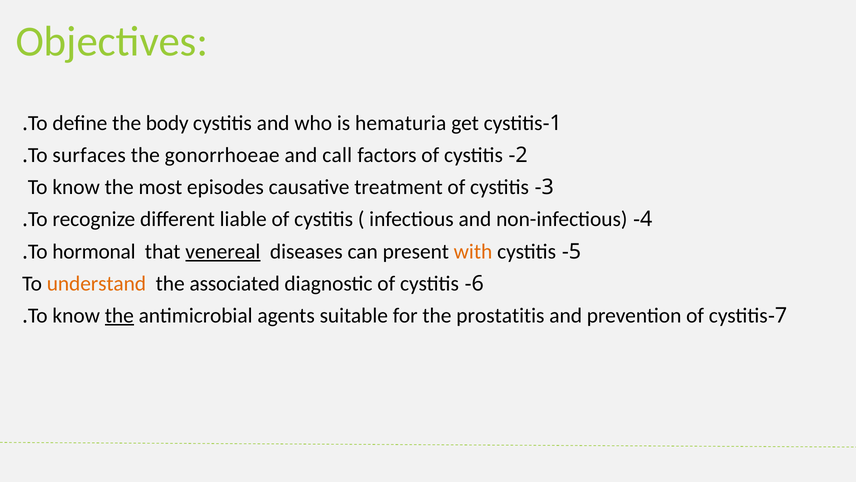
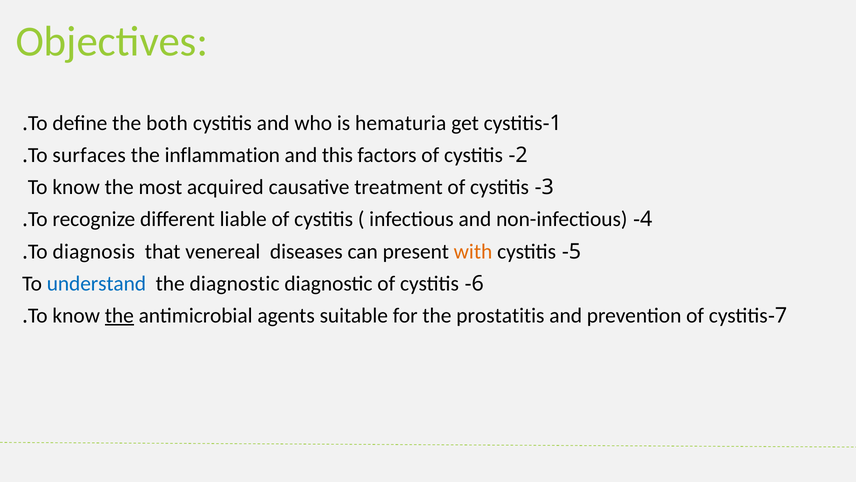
body: body -> both
gonorrhoeae: gonorrhoeae -> inflammation
call: call -> this
episodes: episodes -> acquired
hormonal: hormonal -> diagnosis
venereal underline: present -> none
understand colour: orange -> blue
the associated: associated -> diagnostic
